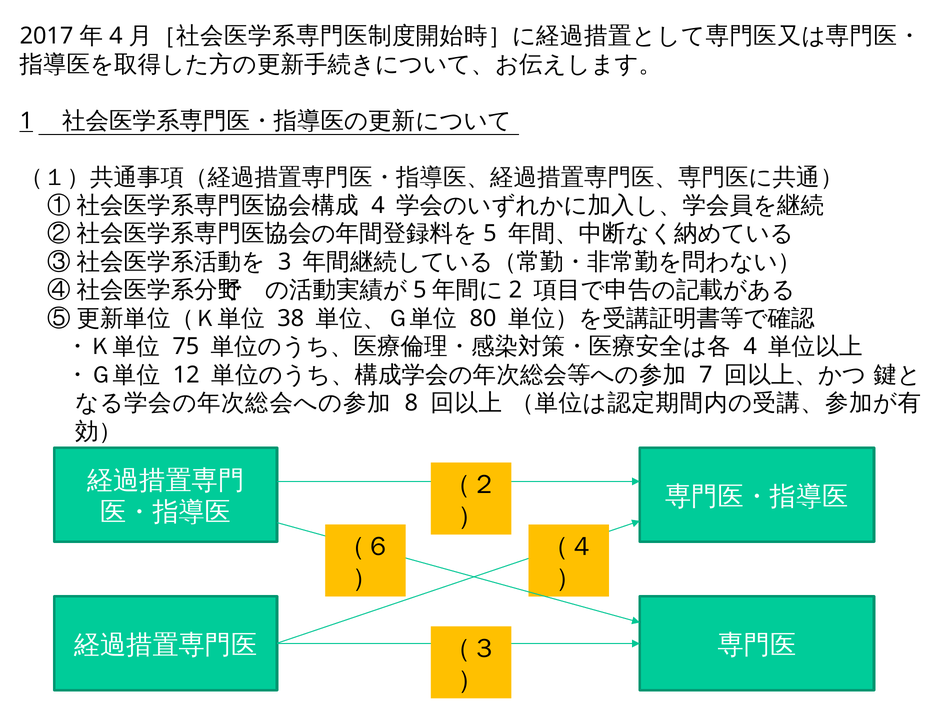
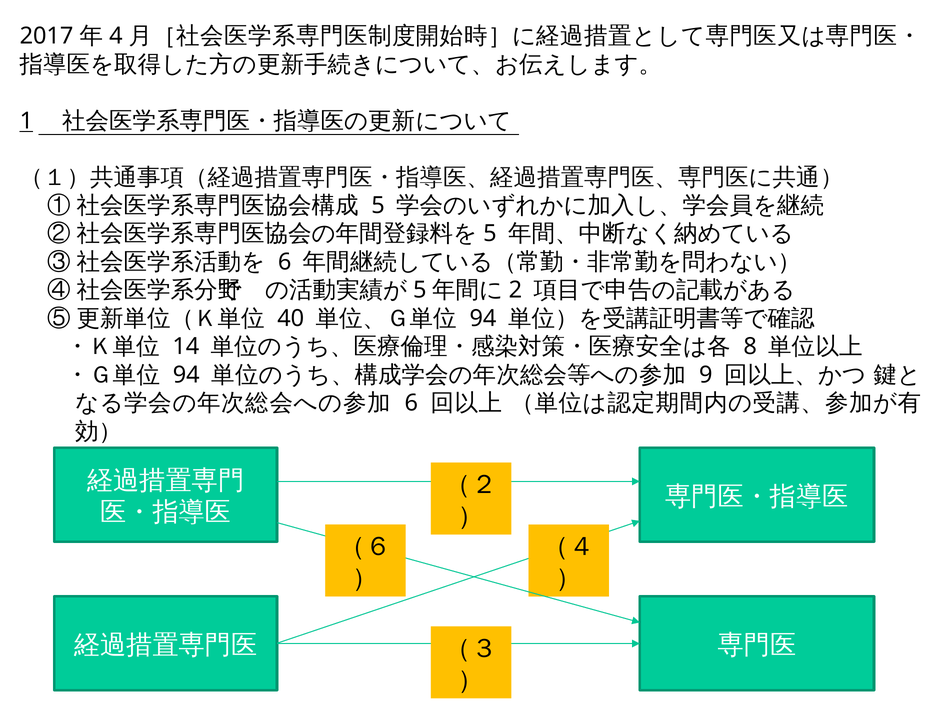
4 at (378, 205): 4 -> 5
3 at (285, 262): 3 -> 6
38: 38 -> 40
80 at (483, 318): 80 -> 94
75: 75 -> 14
4 at (750, 347): 4 -> 8
12 at (186, 375): 12 -> 94
7: 7 -> 9
8 at (411, 403): 8 -> 6
